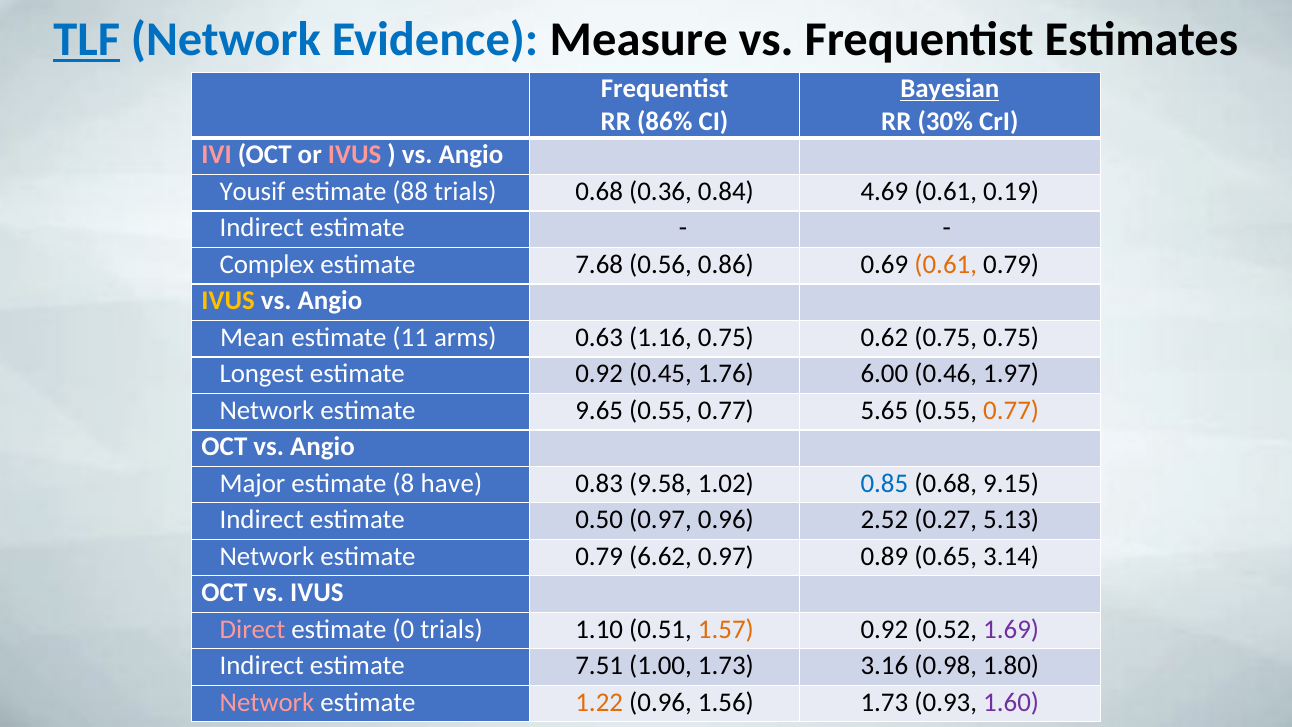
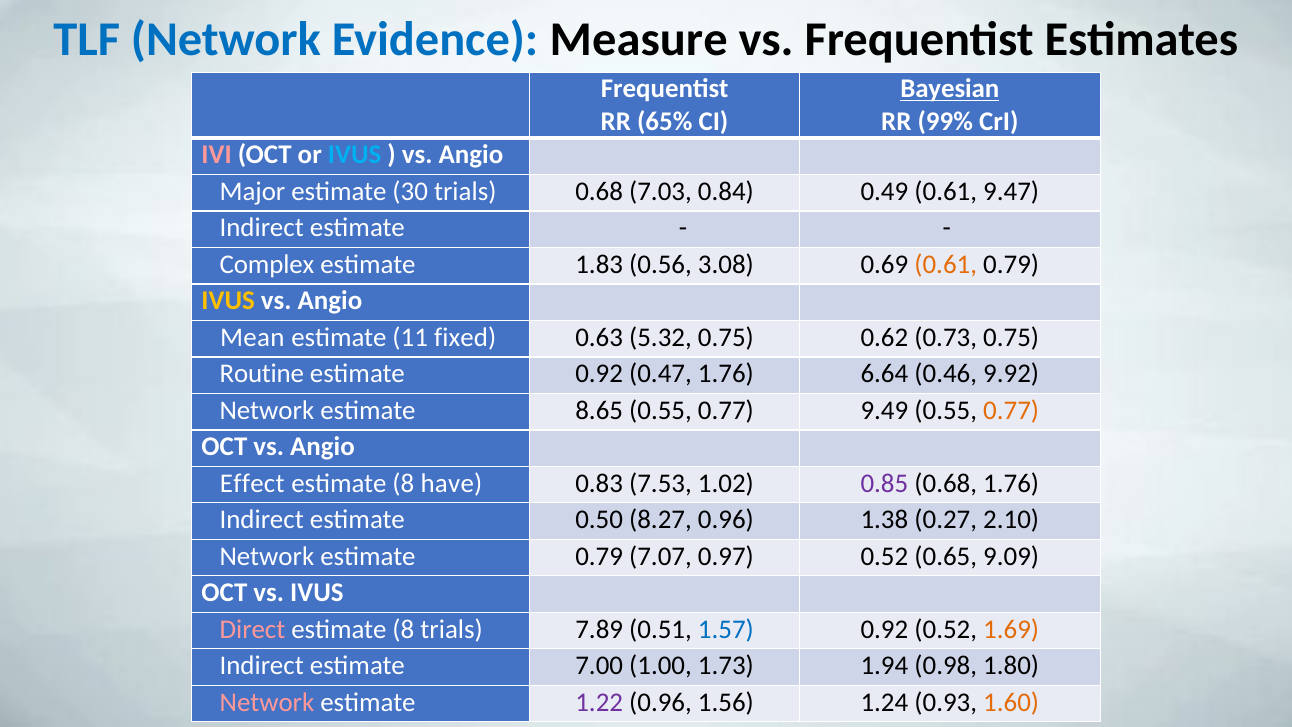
TLF underline: present -> none
86%: 86% -> 65%
30%: 30% -> 99%
IVUS at (355, 155) colour: pink -> light blue
Yousif: Yousif -> Major
88: 88 -> 30
0.36: 0.36 -> 7.03
4.69: 4.69 -> 0.49
0.19: 0.19 -> 9.47
7.68: 7.68 -> 1.83
0.86: 0.86 -> 3.08
arms: arms -> fixed
1.16: 1.16 -> 5.32
0.62 0.75: 0.75 -> 0.73
Longest: Longest -> Routine
0.45: 0.45 -> 0.47
6.00: 6.00 -> 6.64
1.97: 1.97 -> 9.92
9.65: 9.65 -> 8.65
5.65: 5.65 -> 9.49
Major: Major -> Effect
9.58: 9.58 -> 7.53
0.85 colour: blue -> purple
0.68 9.15: 9.15 -> 1.76
0.50 0.97: 0.97 -> 8.27
2.52: 2.52 -> 1.38
5.13: 5.13 -> 2.10
6.62: 6.62 -> 7.07
0.97 0.89: 0.89 -> 0.52
3.14: 3.14 -> 9.09
0 at (403, 629): 0 -> 8
1.10: 1.10 -> 7.89
1.57 colour: orange -> blue
1.69 colour: purple -> orange
7.51: 7.51 -> 7.00
3.16: 3.16 -> 1.94
1.22 colour: orange -> purple
1.56 1.73: 1.73 -> 1.24
1.60 colour: purple -> orange
